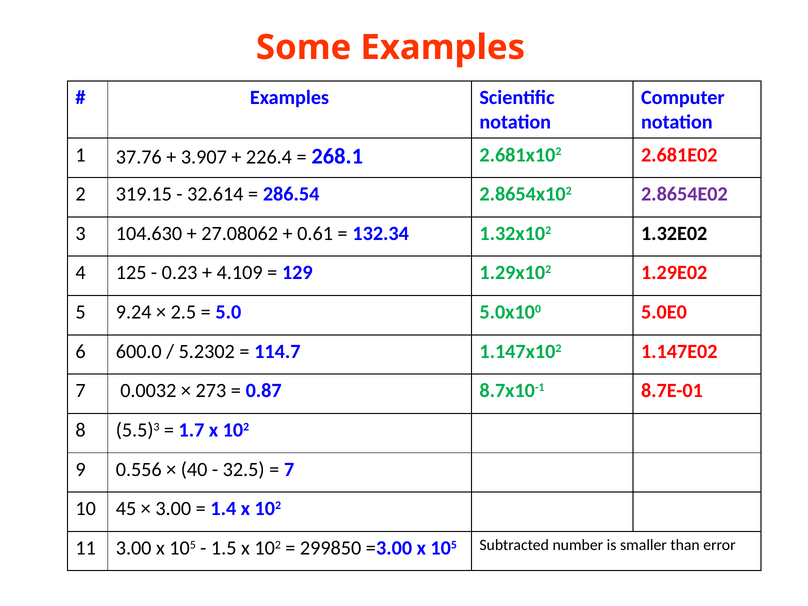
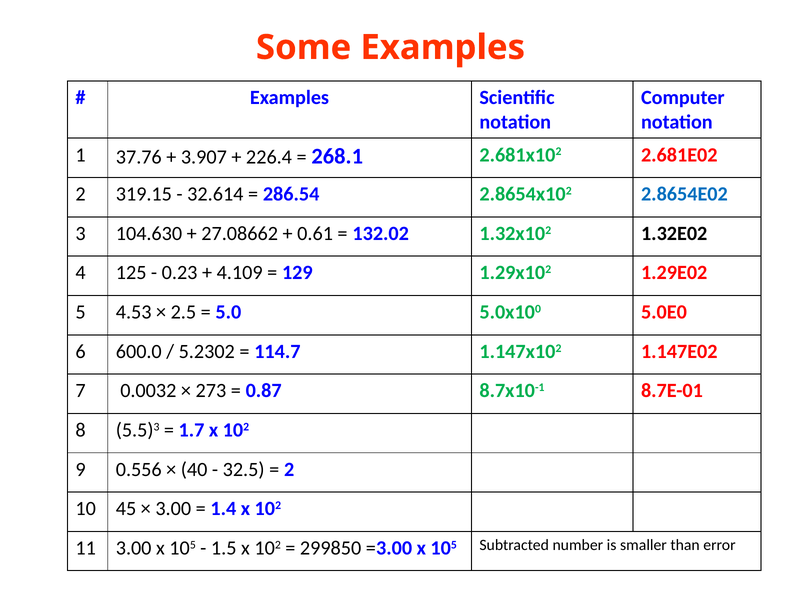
2.8654E02 colour: purple -> blue
27.08062: 27.08062 -> 27.08662
132.34: 132.34 -> 132.02
9.24: 9.24 -> 4.53
7 at (289, 469): 7 -> 2
